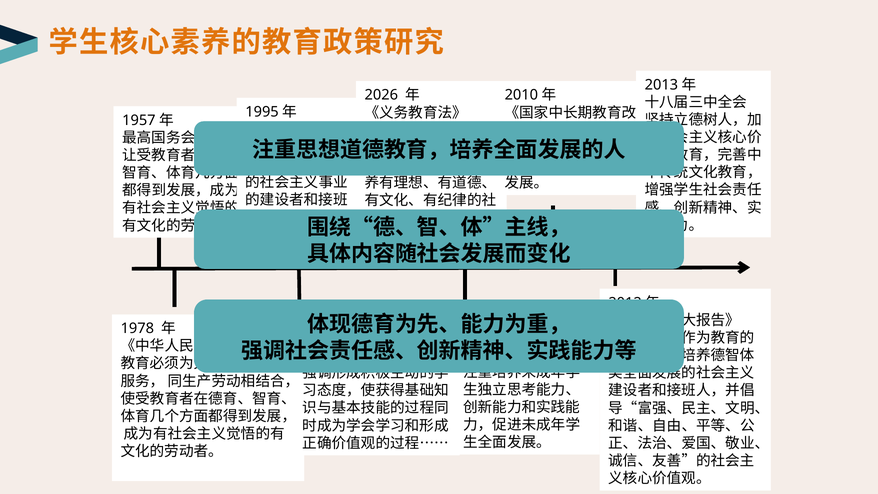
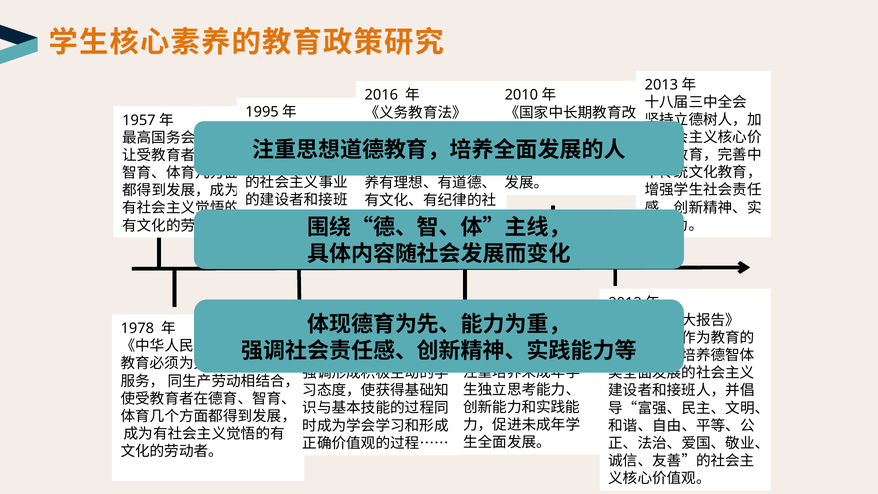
2026: 2026 -> 2016
